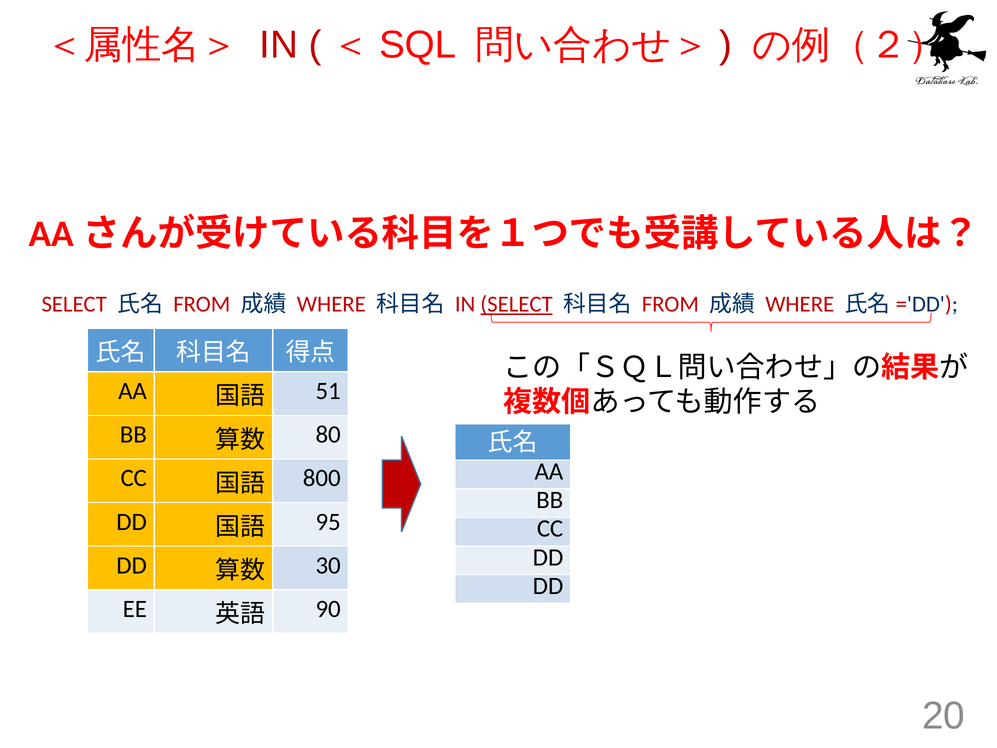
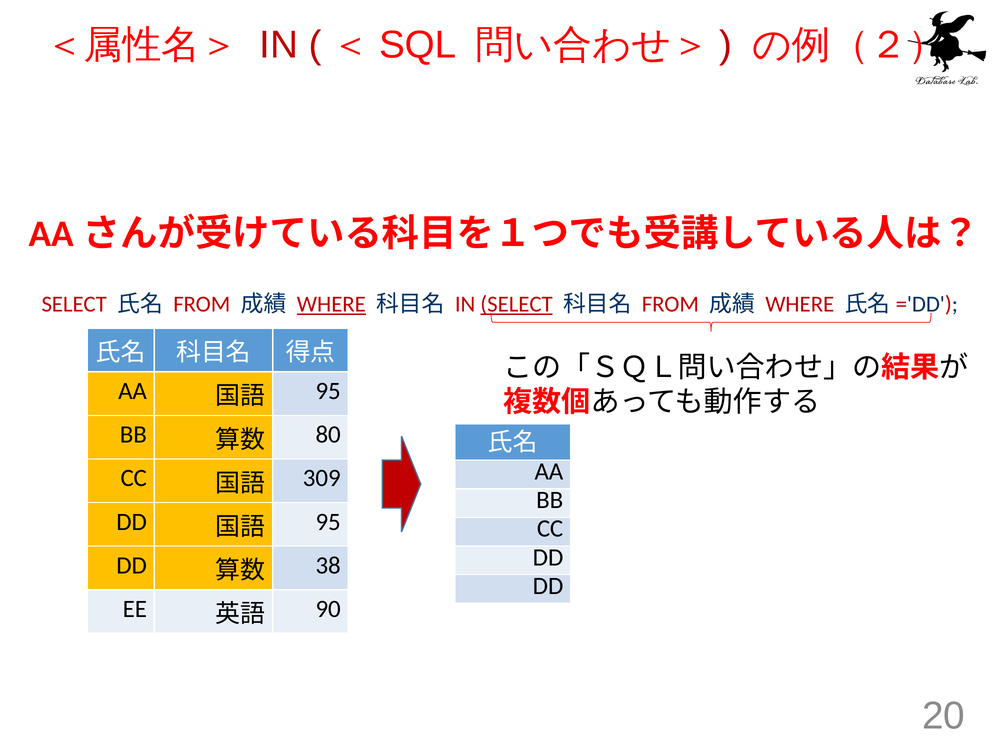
WHERE at (331, 304) underline: none -> present
51 at (328, 391): 51 -> 95
800: 800 -> 309
30: 30 -> 38
